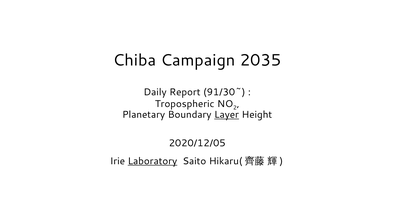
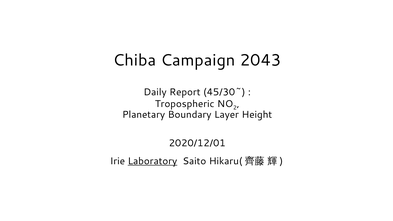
2035: 2035 -> 2043
91/30~: 91/30~ -> 45/30~
Layer underline: present -> none
2020/12/05: 2020/12/05 -> 2020/12/01
